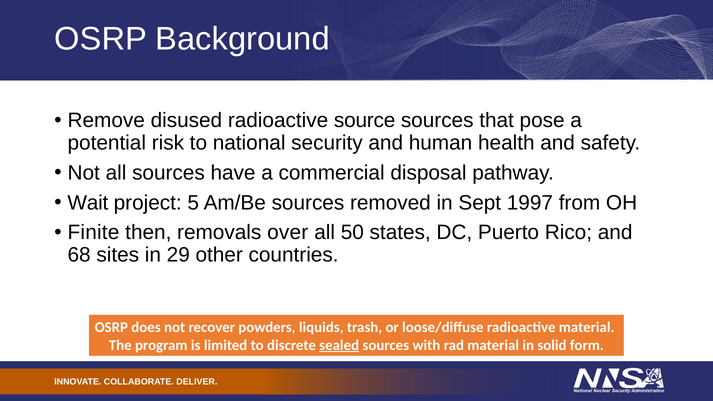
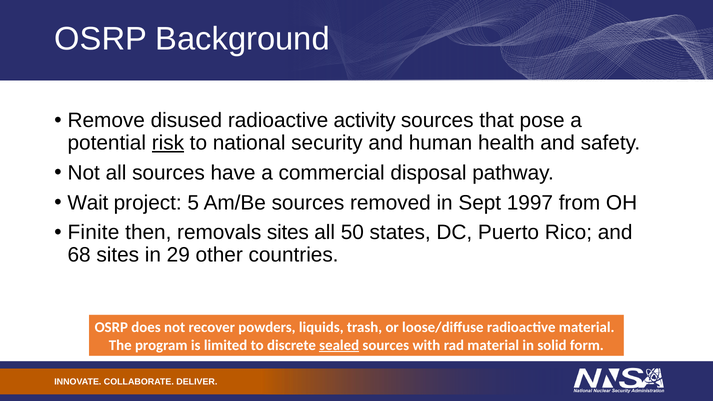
source: source -> activity
risk underline: none -> present
removals over: over -> sites
